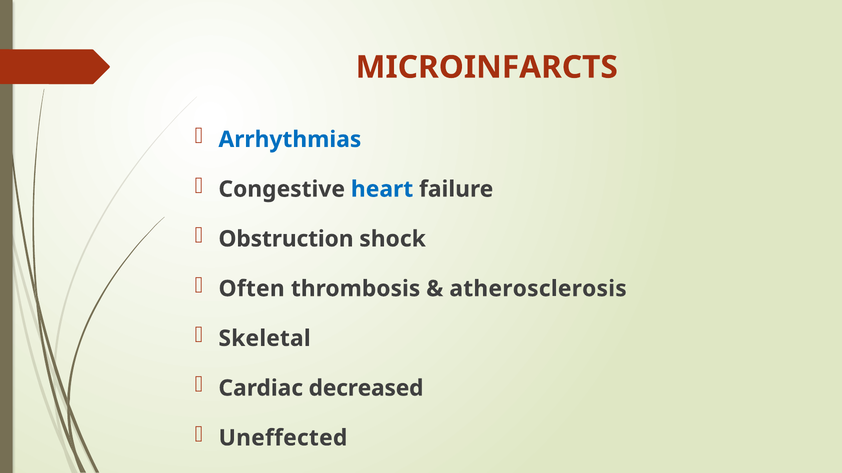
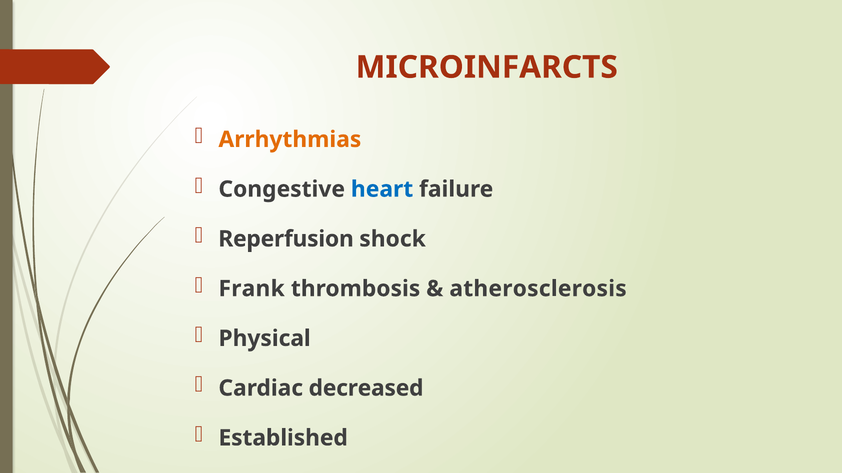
Arrhythmias colour: blue -> orange
Obstruction: Obstruction -> Reperfusion
Often: Often -> Frank
Skeletal: Skeletal -> Physical
Uneffected: Uneffected -> Established
